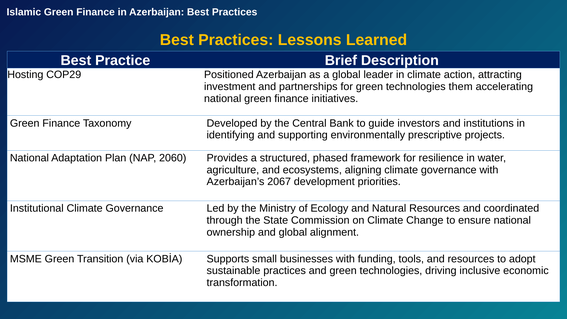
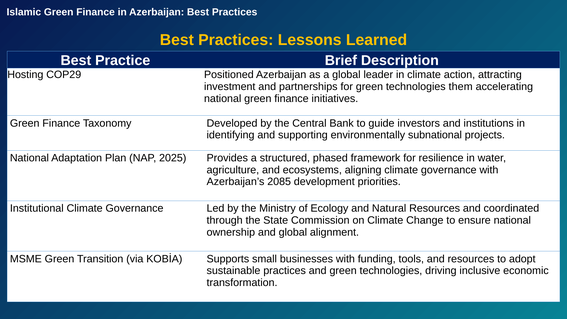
prescriptive: prescriptive -> subnational
2060: 2060 -> 2025
2067: 2067 -> 2085
